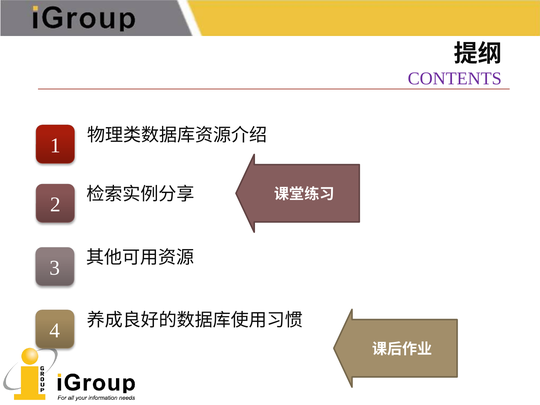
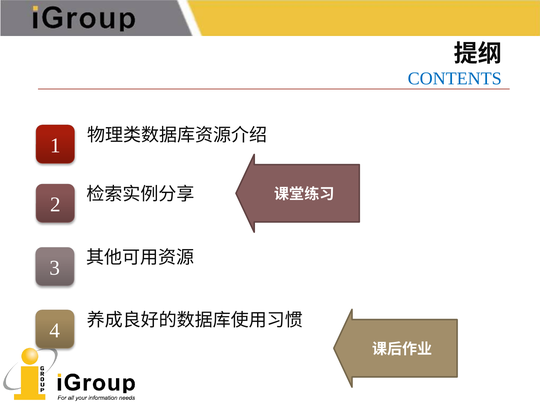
CONTENTS colour: purple -> blue
